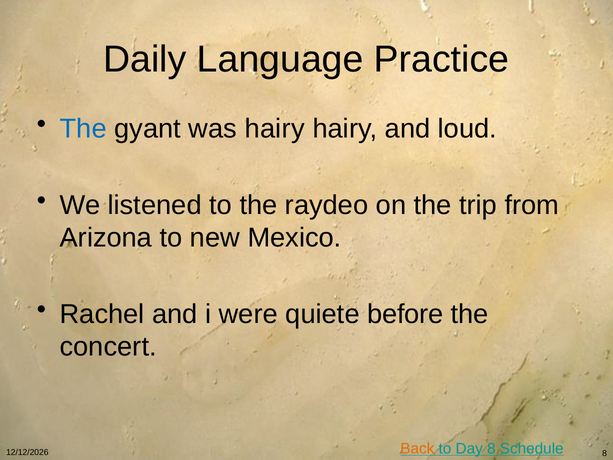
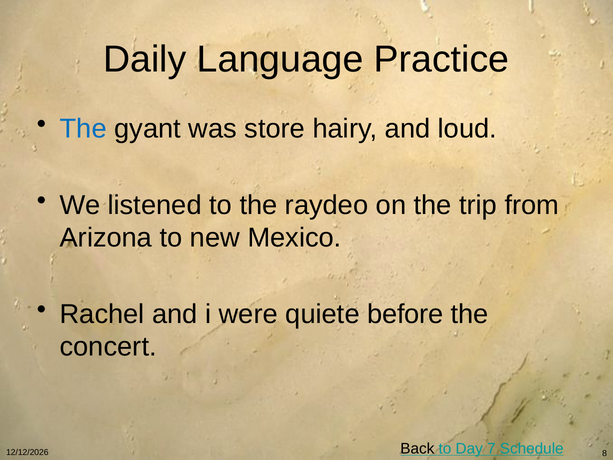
was hairy: hairy -> store
Back colour: orange -> black
Day 8: 8 -> 7
